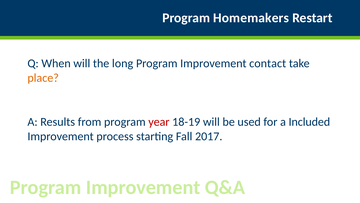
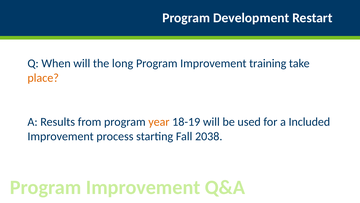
Homemakers: Homemakers -> Development
contact: contact -> training
year colour: red -> orange
2017: 2017 -> 2038
